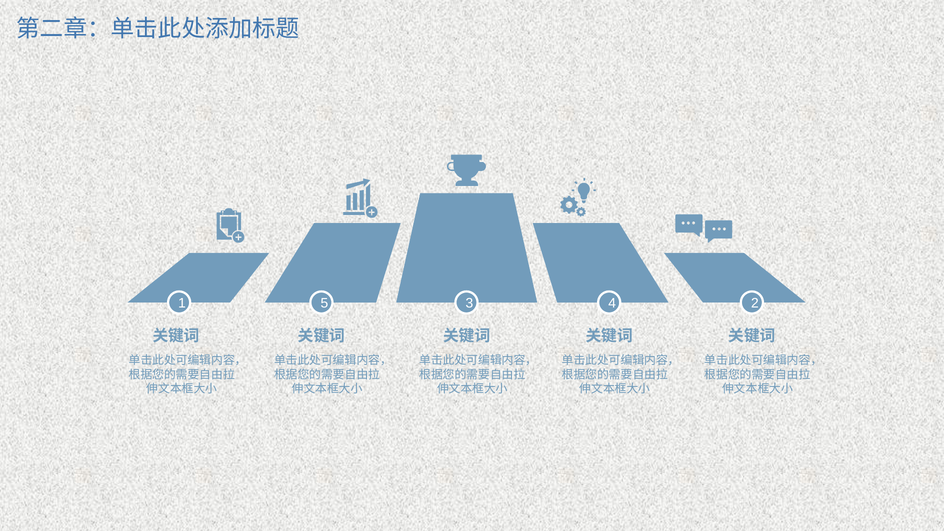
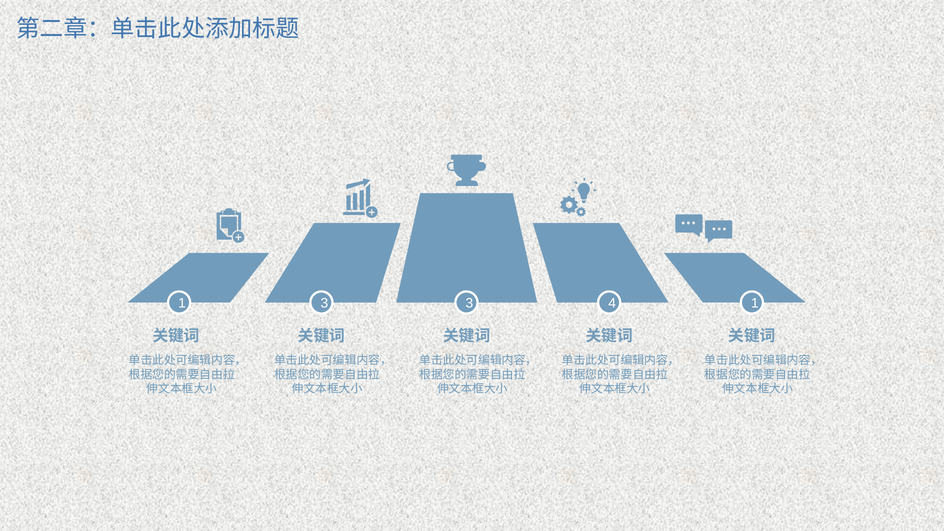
1 5: 5 -> 3
4 2: 2 -> 1
